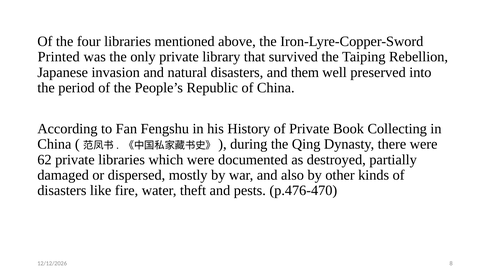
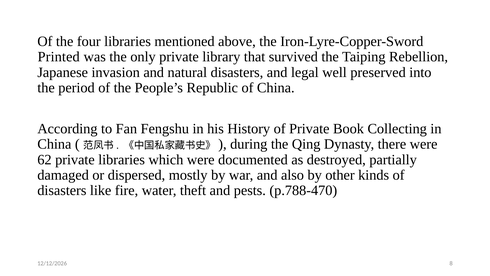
them: them -> legal
p.476-470: p.476-470 -> p.788-470
